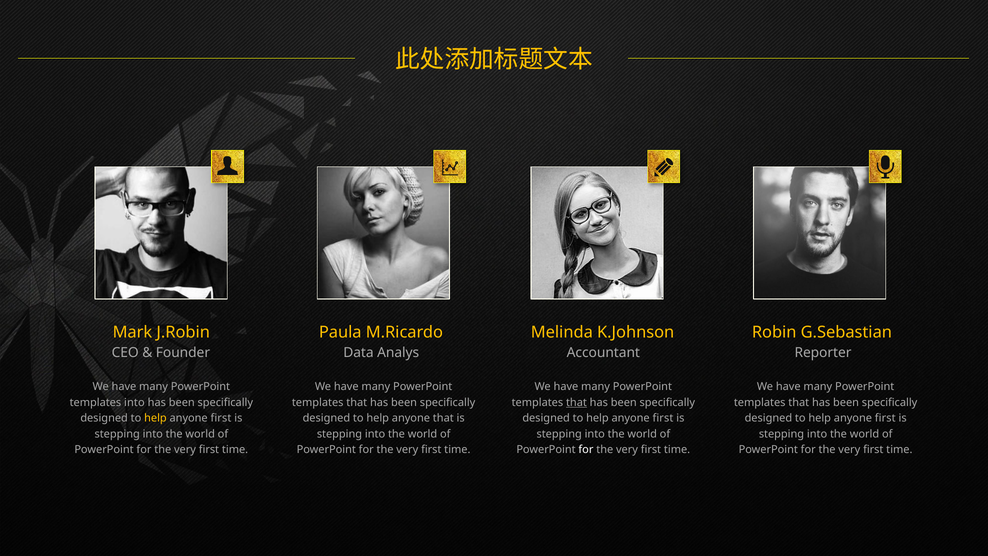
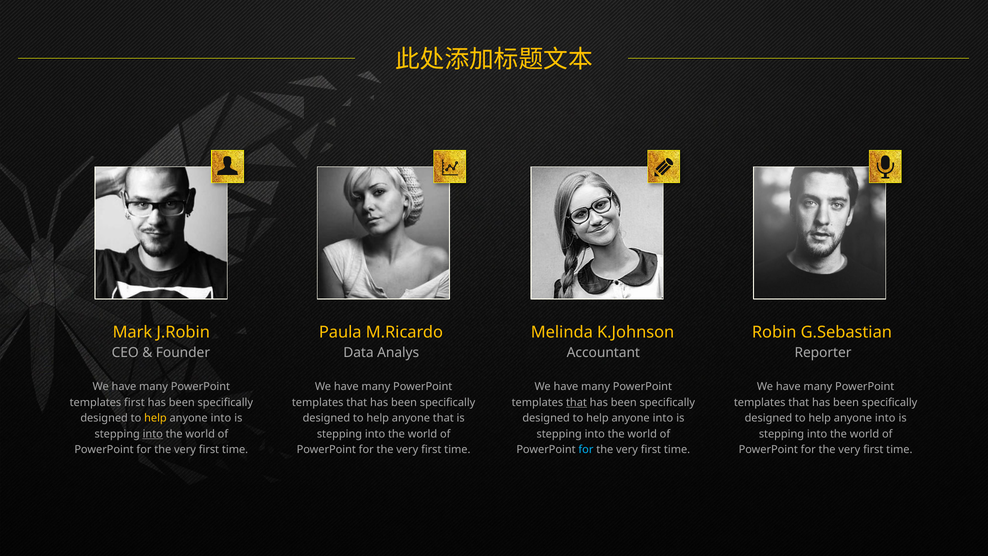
templates into: into -> first
first at (221, 418): first -> into
first at (663, 418): first -> into
first at (885, 418): first -> into
into at (153, 434) underline: none -> present
for at (586, 450) colour: white -> light blue
